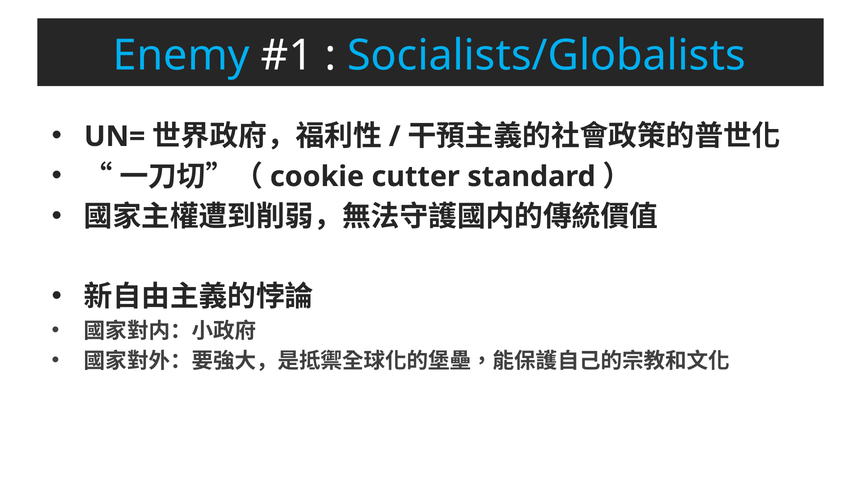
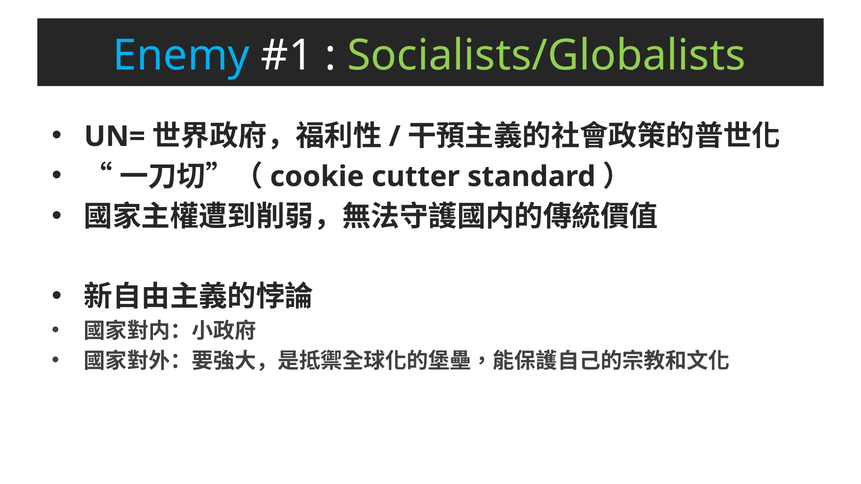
Socialists/Globalists colour: light blue -> light green
